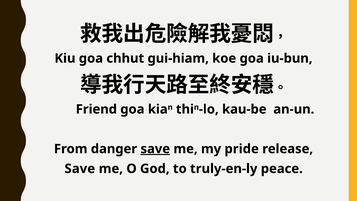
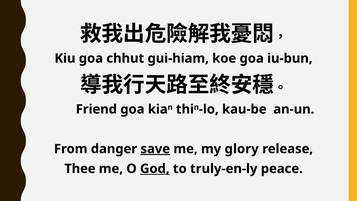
pride: pride -> glory
Save at (80, 169): Save -> Thee
God underline: none -> present
